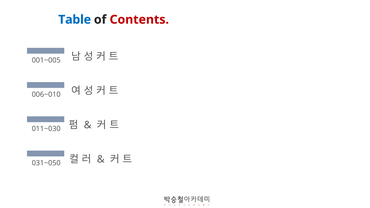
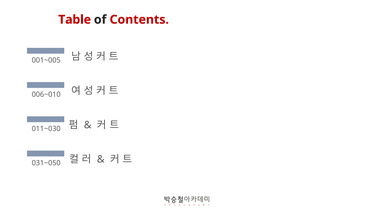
Table colour: blue -> red
